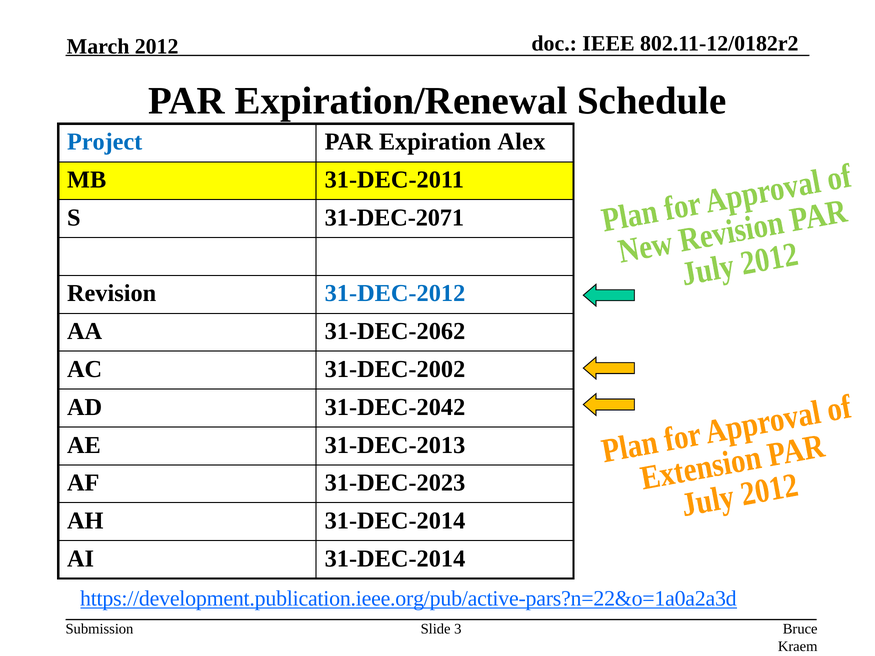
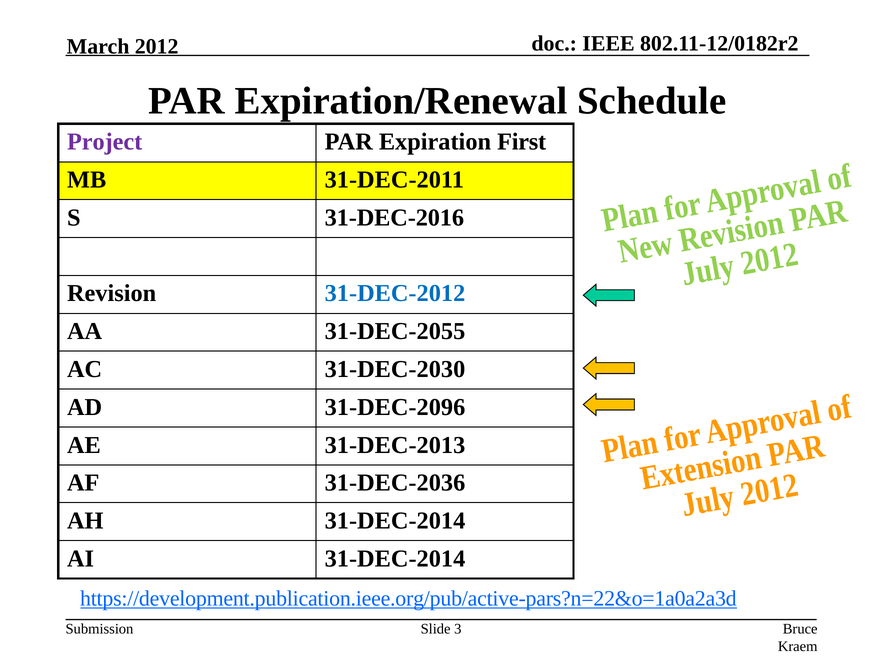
Project colour: blue -> purple
Alex: Alex -> First
31-DEC-2071: 31-DEC-2071 -> 31-DEC-2016
31-DEC-2062: 31-DEC-2062 -> 31-DEC-2055
31-DEC-2002: 31-DEC-2002 -> 31-DEC-2030
31-DEC-2042: 31-DEC-2042 -> 31-DEC-2096
31-DEC-2023: 31-DEC-2023 -> 31-DEC-2036
